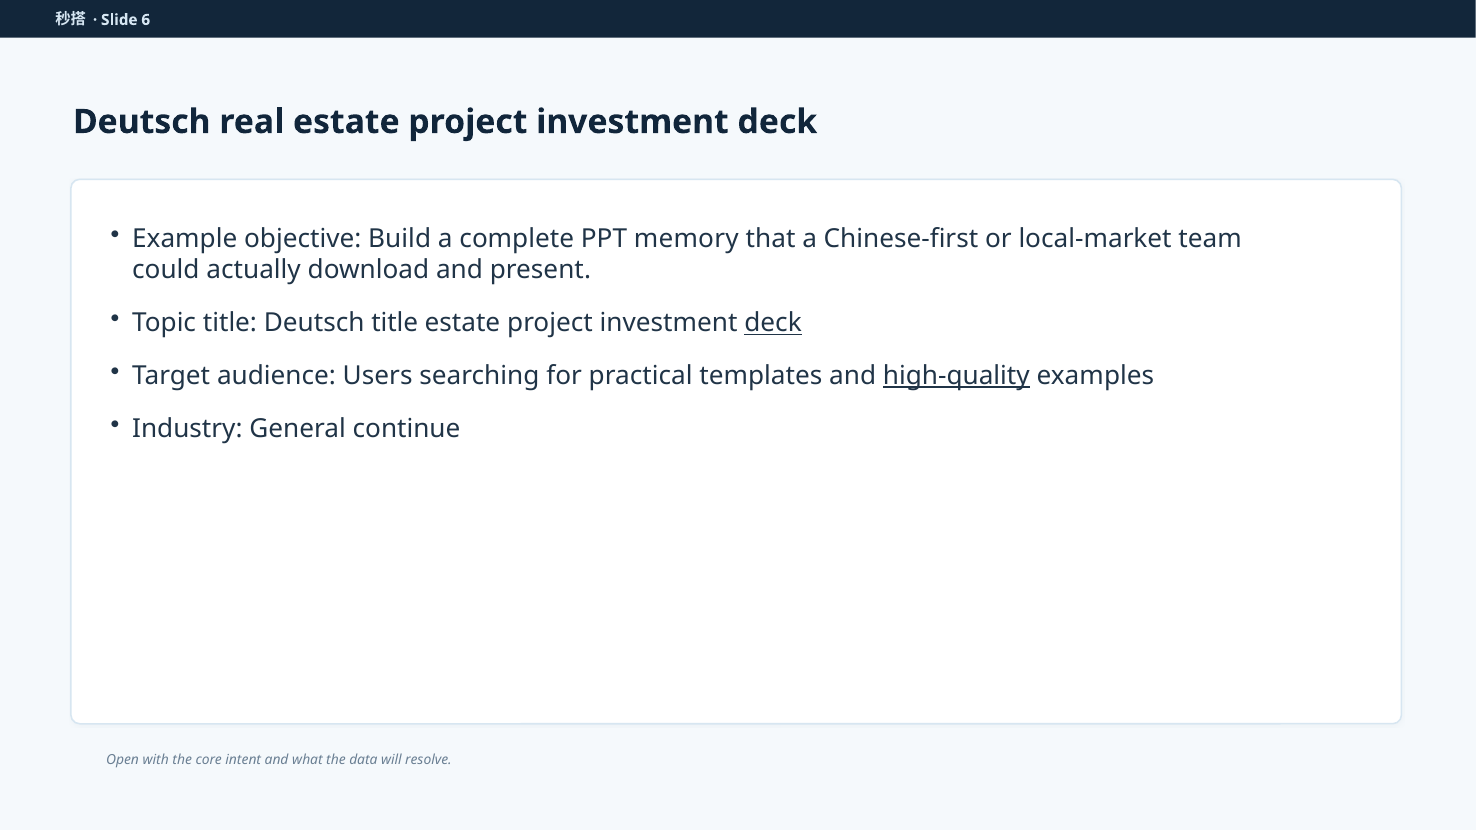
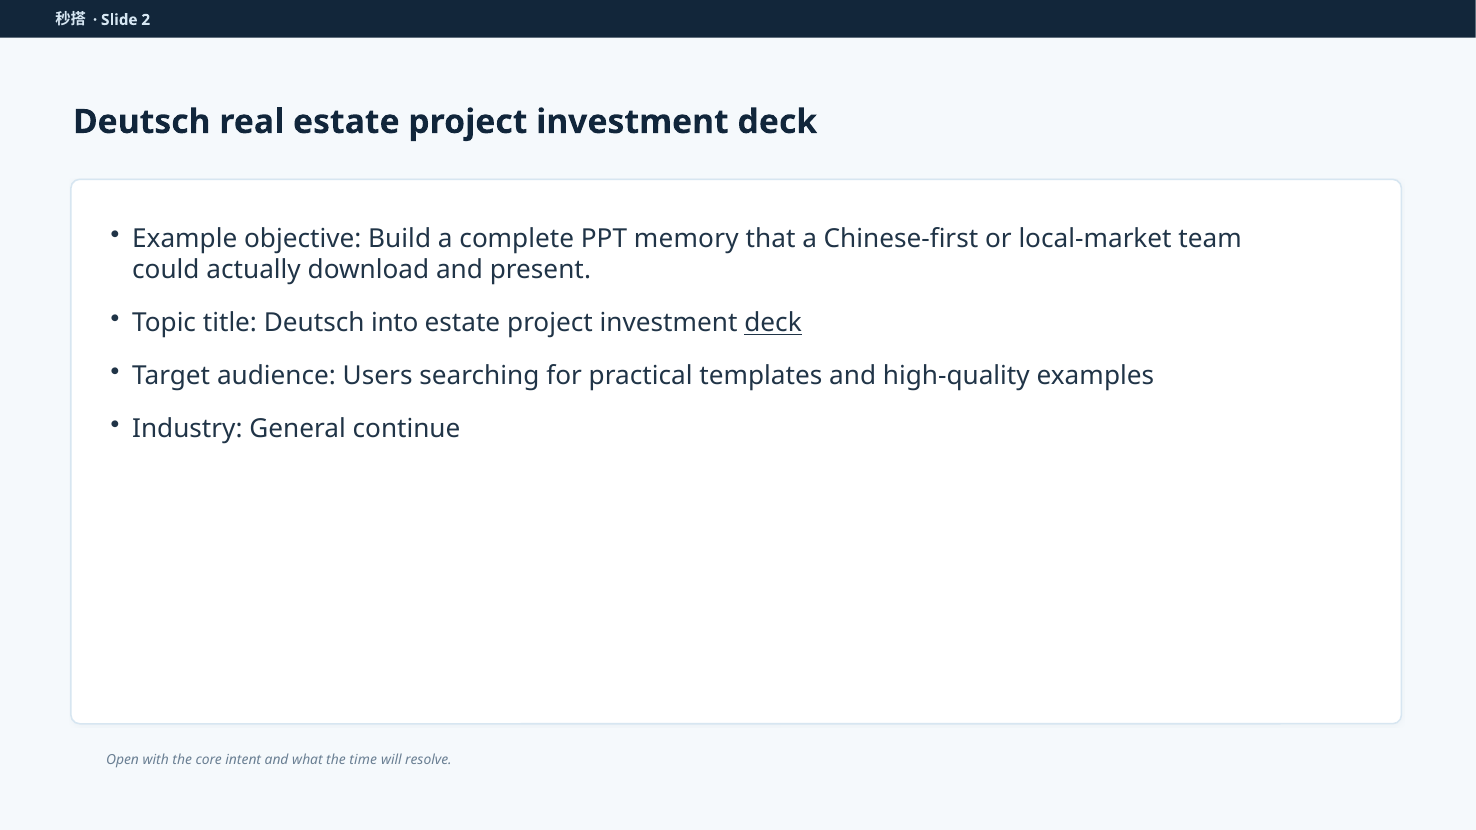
6: 6 -> 2
Deutsch title: title -> into
high-quality underline: present -> none
data: data -> time
